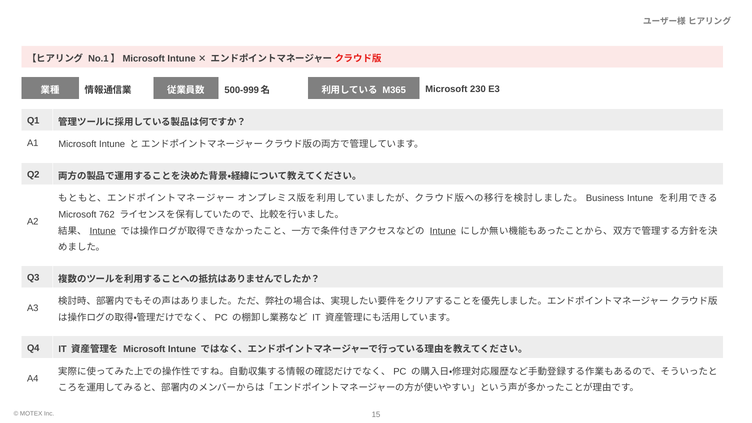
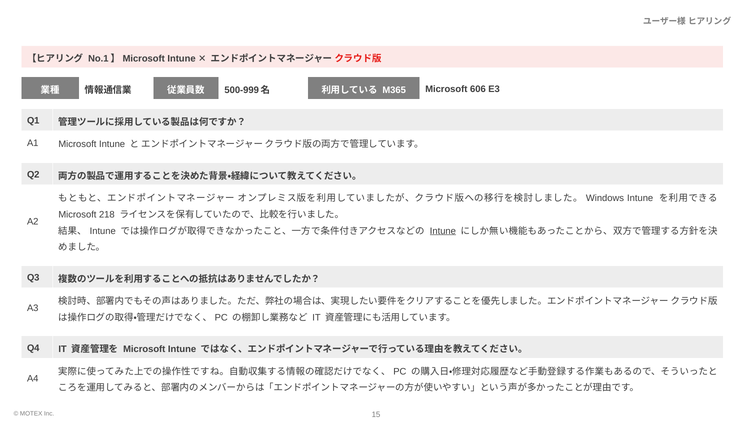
230: 230 -> 606
Business: Business -> Windows
762: 762 -> 218
Intune at (103, 231) underline: present -> none
